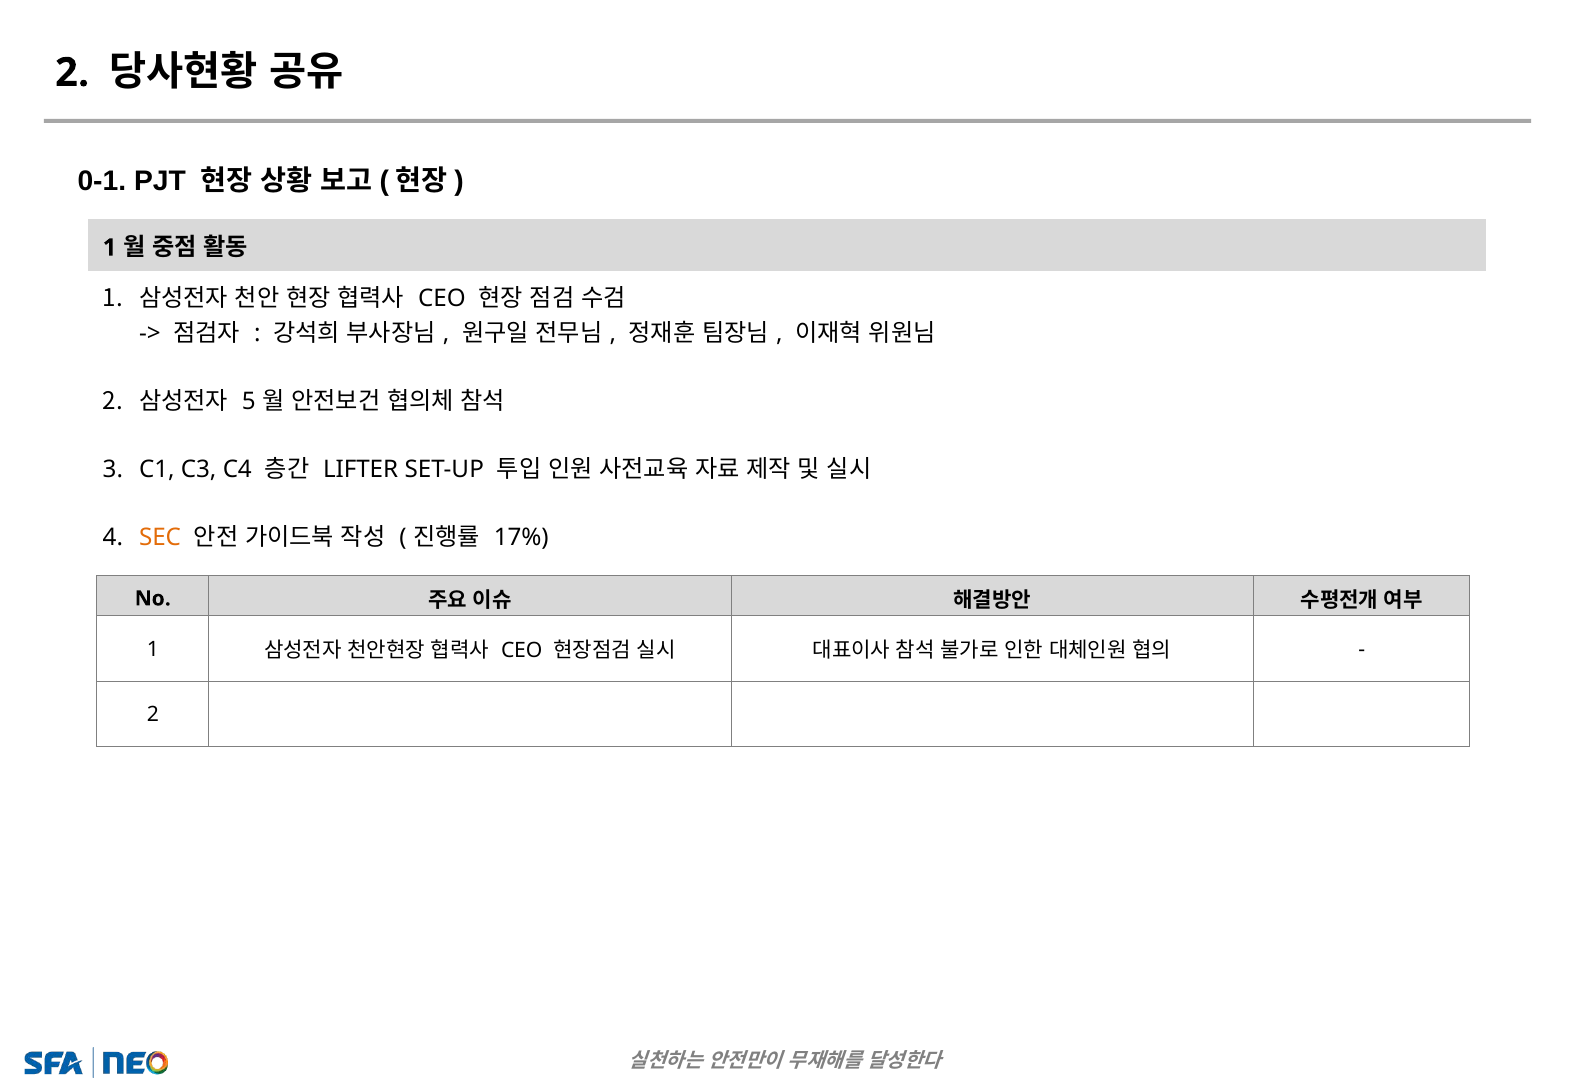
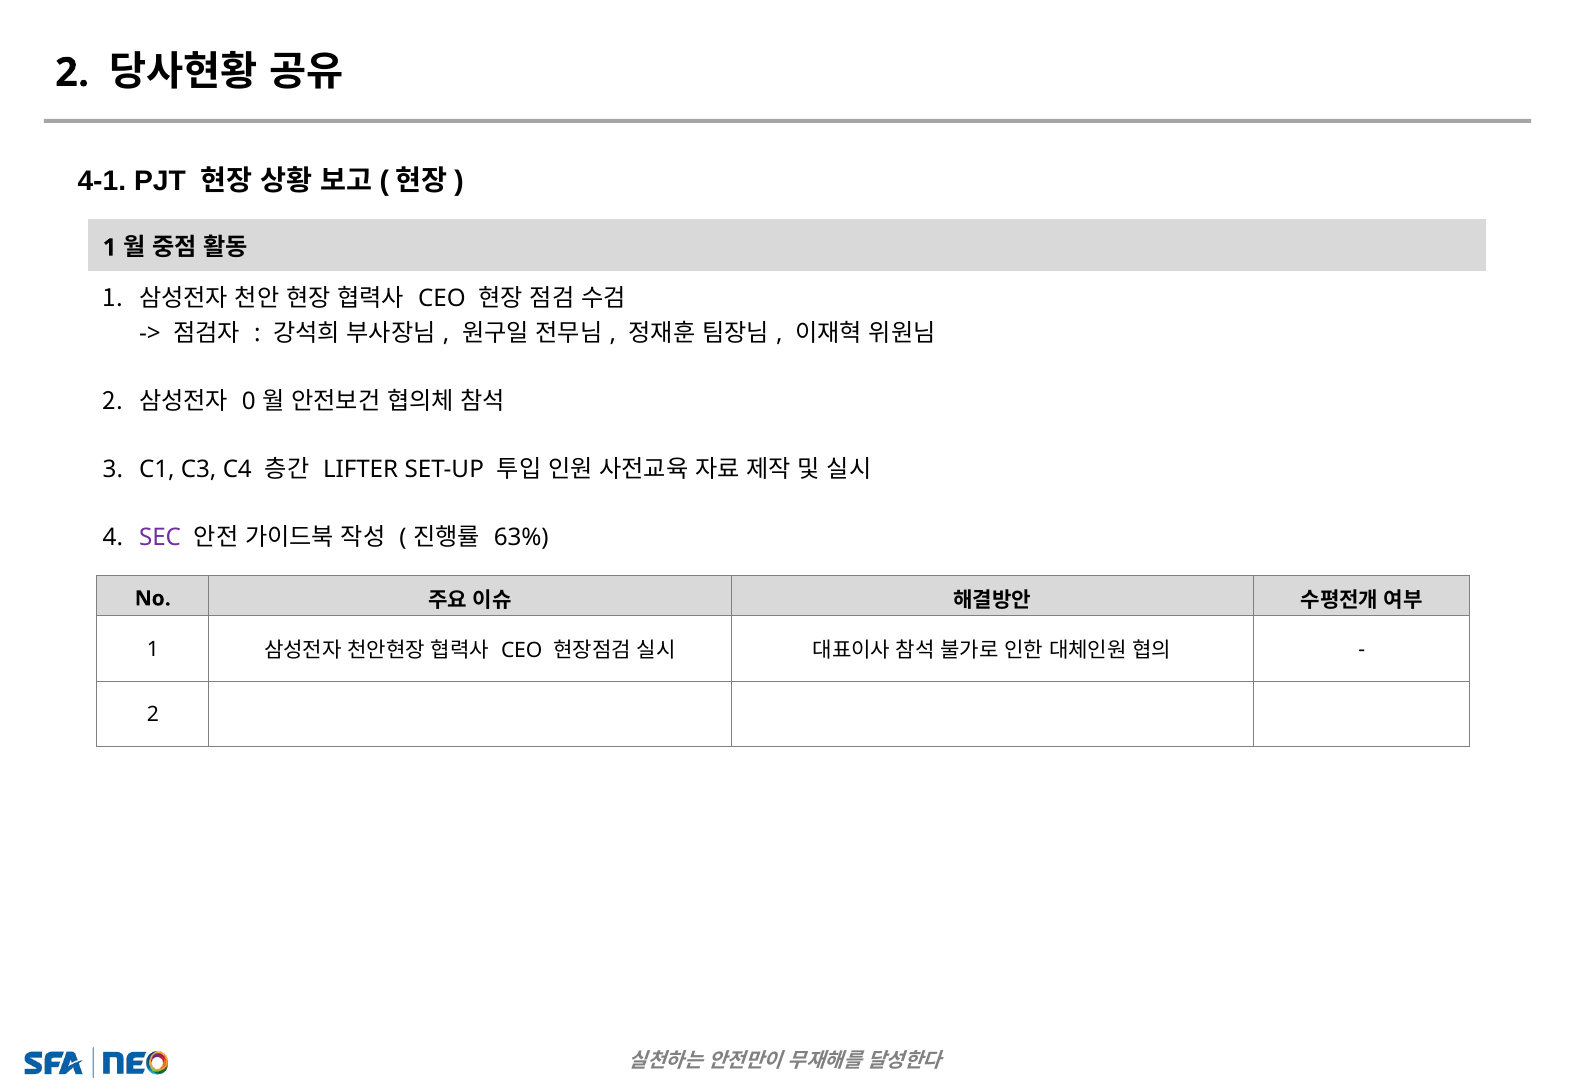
0-1: 0-1 -> 4-1
5: 5 -> 0
SEC colour: orange -> purple
17%: 17% -> 63%
